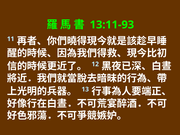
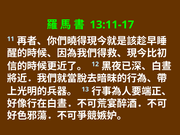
13:11-93: 13:11-93 -> 13:11-17
